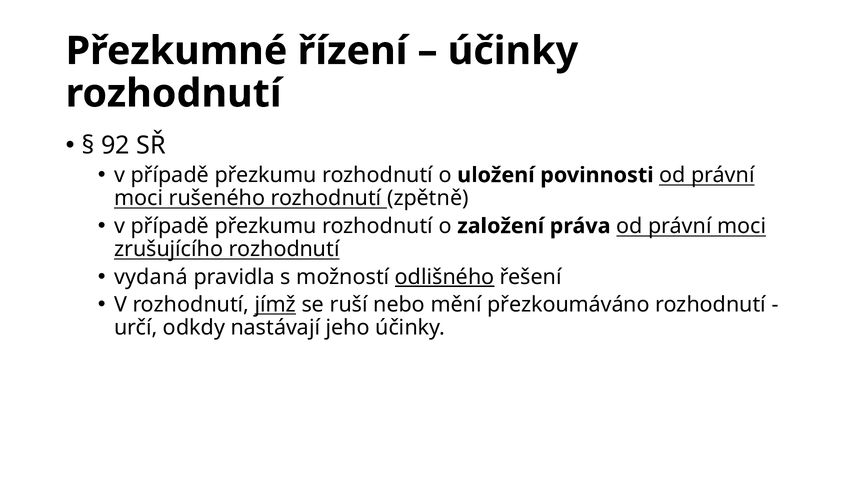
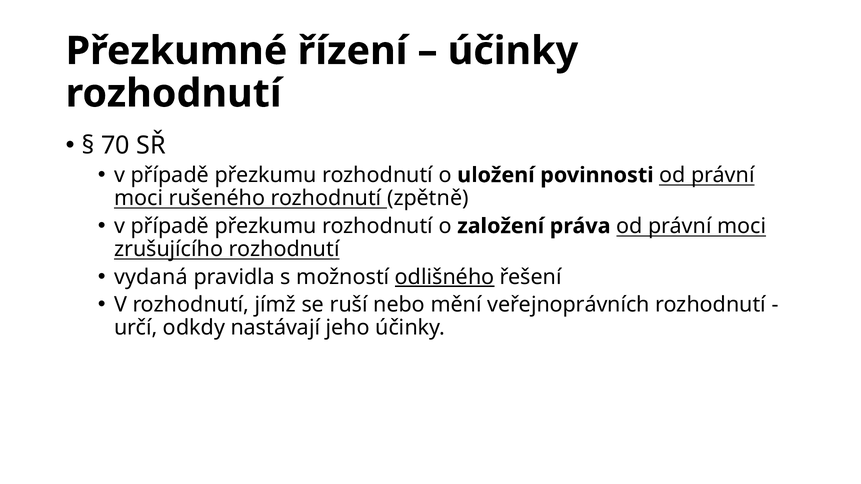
92: 92 -> 70
jímž underline: present -> none
přezkoumáváno: přezkoumáváno -> veřejnoprávních
